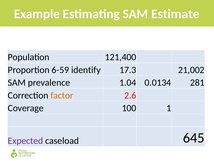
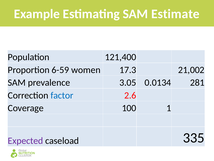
identify: identify -> women
1.04: 1.04 -> 3.05
factor colour: orange -> blue
645: 645 -> 335
